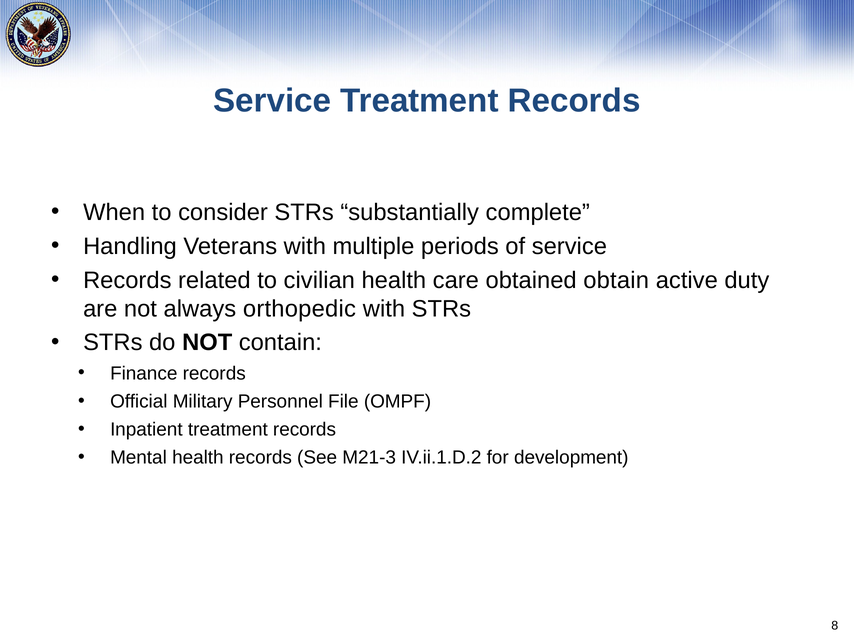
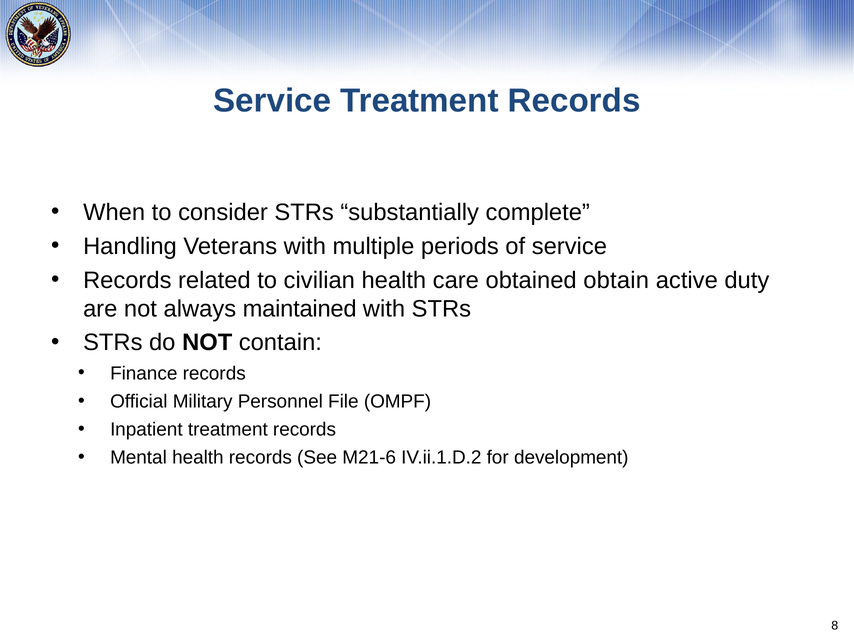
orthopedic: orthopedic -> maintained
M21-3: M21-3 -> M21-6
